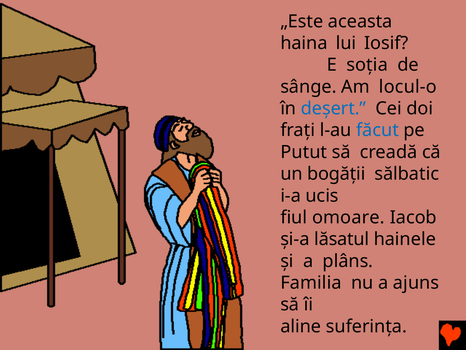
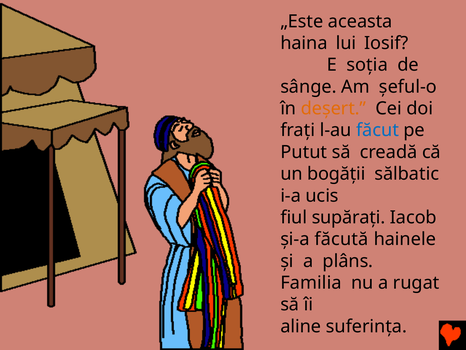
locul-o: locul-o -> şeful-o
deşert colour: blue -> orange
omoare: omoare -> supăraţi
lăsatul: lăsatul -> făcută
ajuns: ajuns -> rugat
